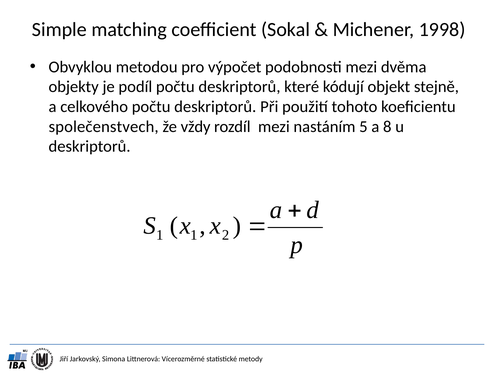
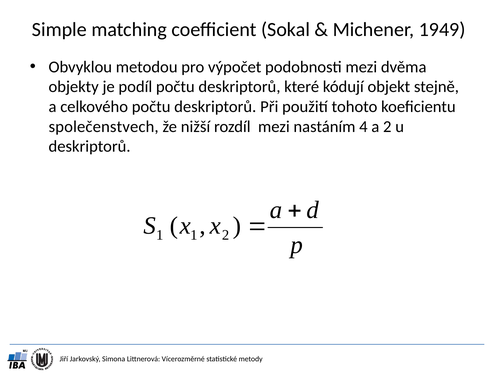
1998: 1998 -> 1949
vždy: vždy -> nižší
5: 5 -> 4
a 8: 8 -> 2
